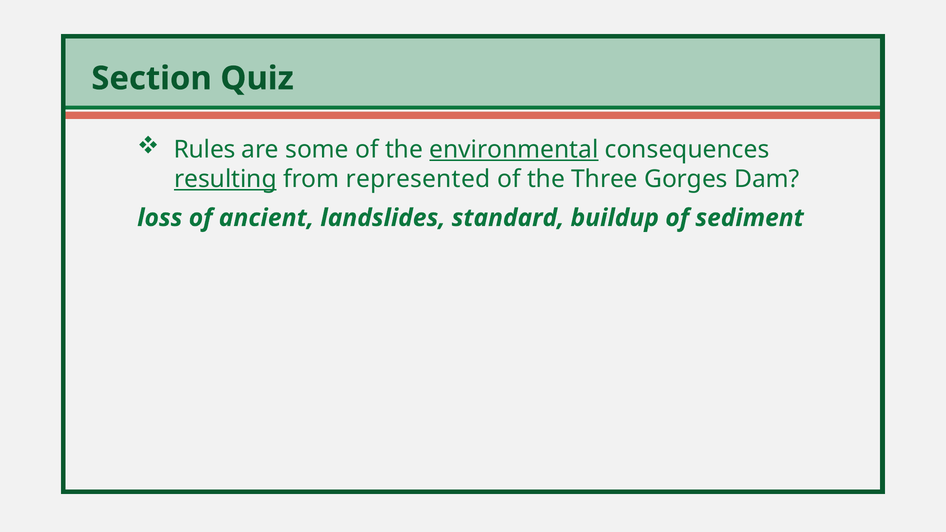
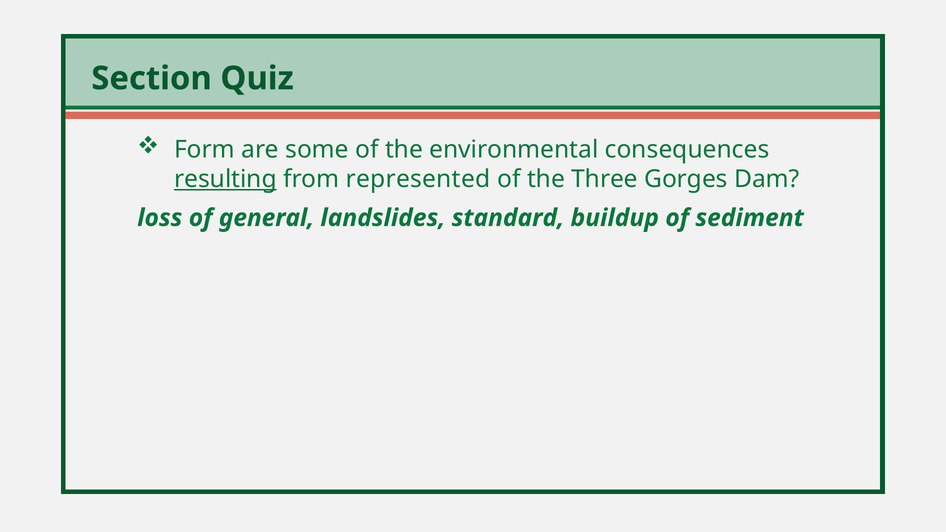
Rules: Rules -> Form
environmental underline: present -> none
ancient: ancient -> general
